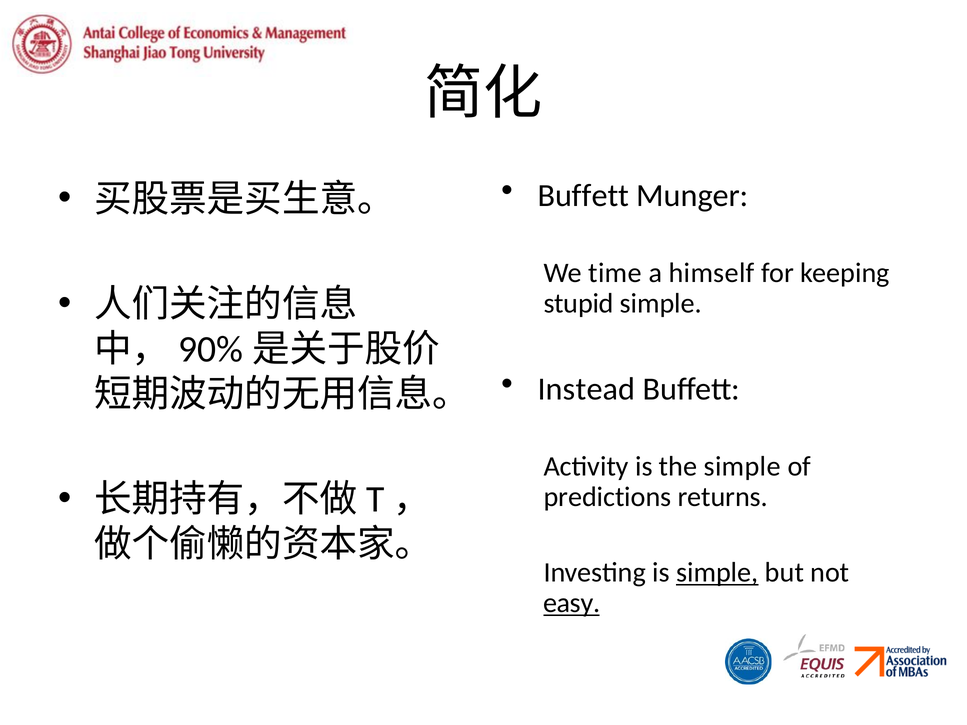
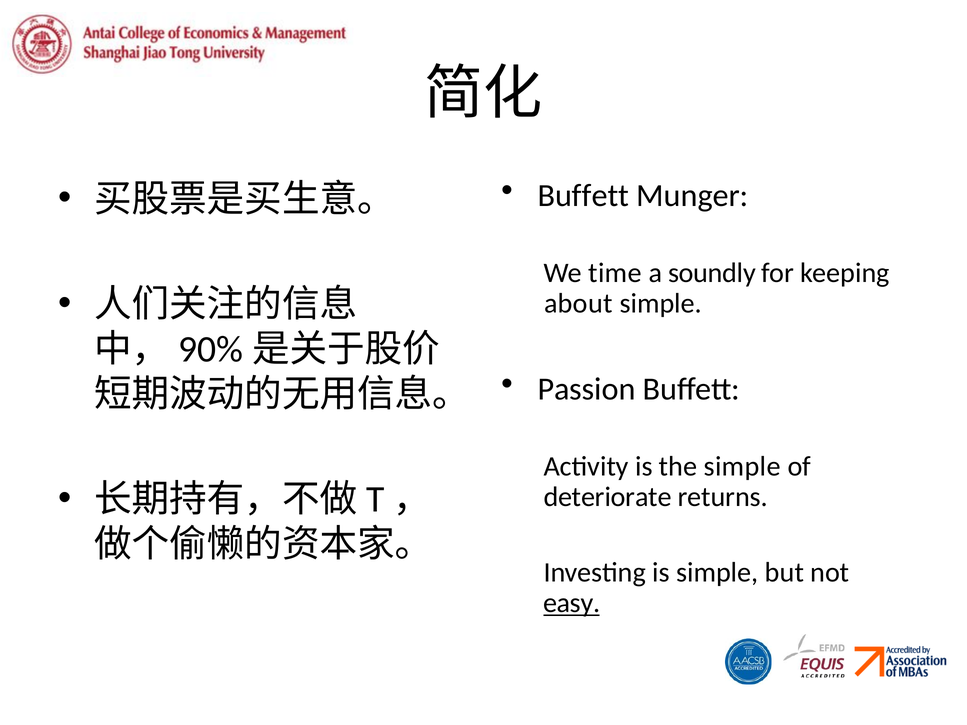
himself: himself -> soundly
stupid: stupid -> about
Instead: Instead -> Passion
predictions: predictions -> deteriorate
simple at (717, 573) underline: present -> none
